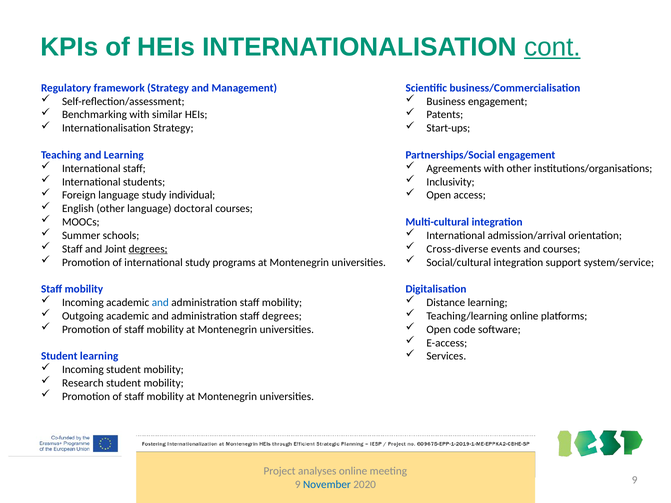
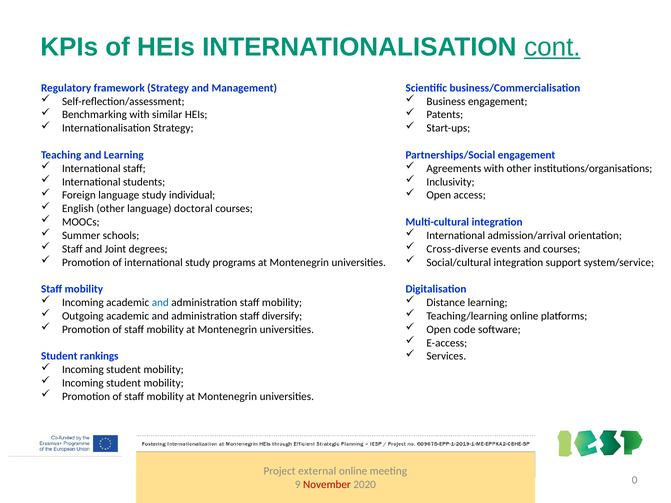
degrees at (148, 249) underline: present -> none
staff degrees: degrees -> diversify
Student learning: learning -> rankings
Research at (83, 383): Research -> Incoming
analyses: analyses -> external
November colour: blue -> red
2020 9: 9 -> 0
